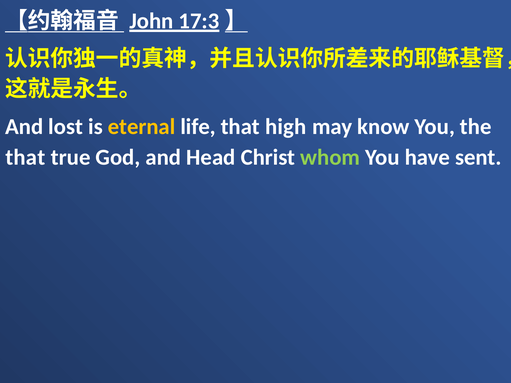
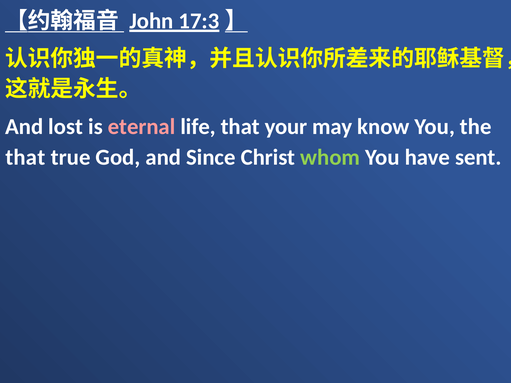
eternal colour: yellow -> pink
high: high -> your
Head: Head -> Since
